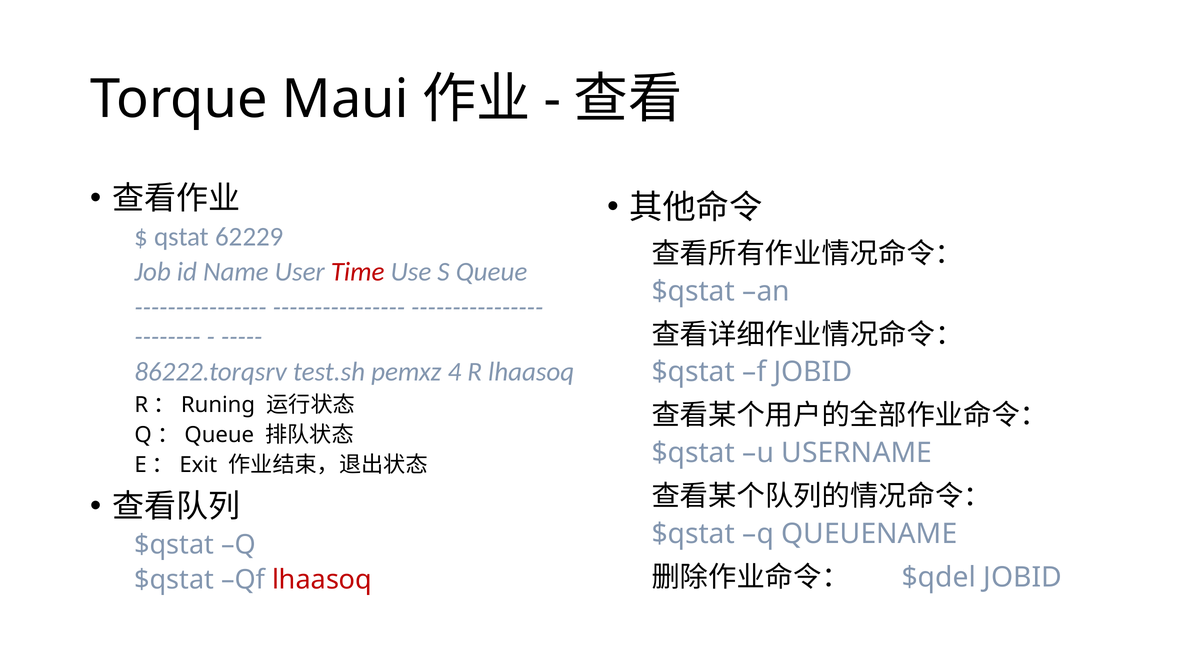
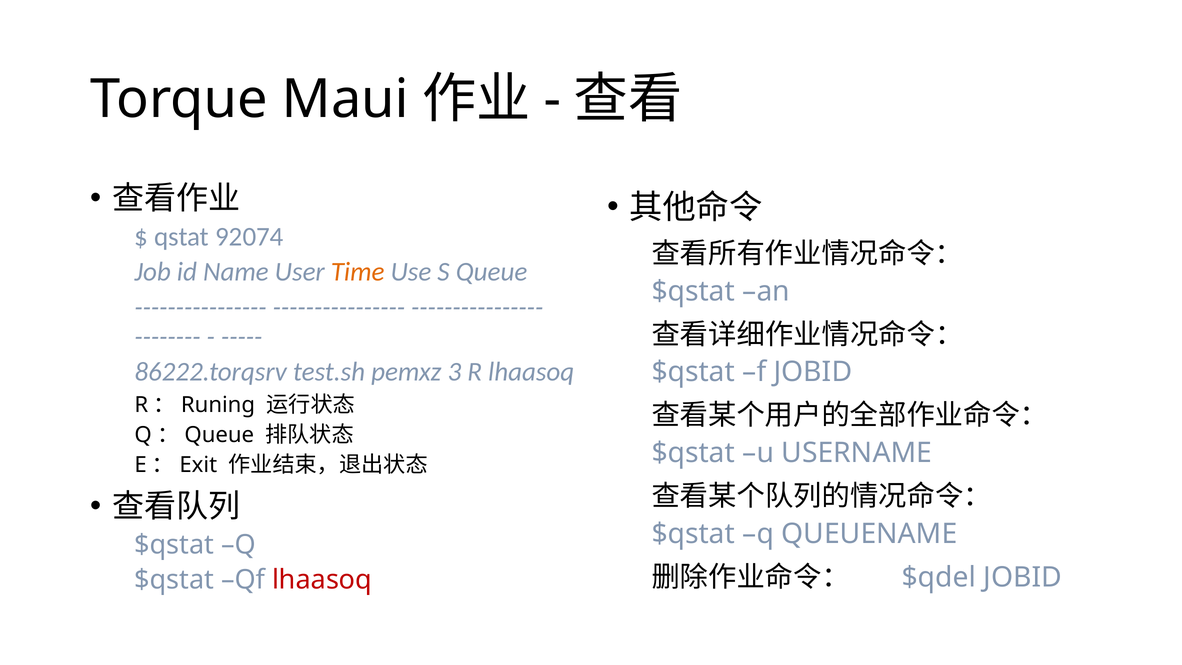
62229: 62229 -> 92074
Time colour: red -> orange
4: 4 -> 3
